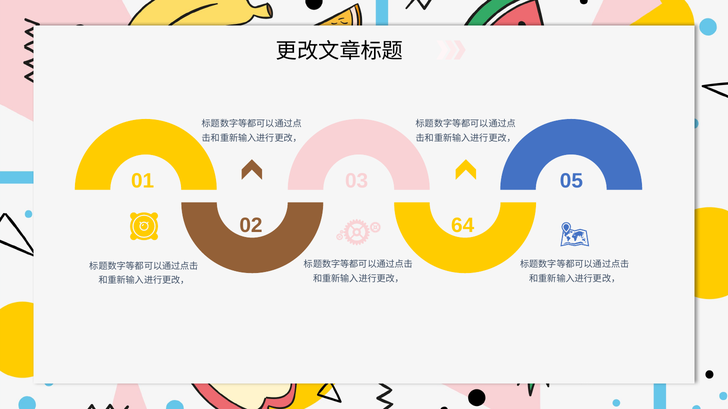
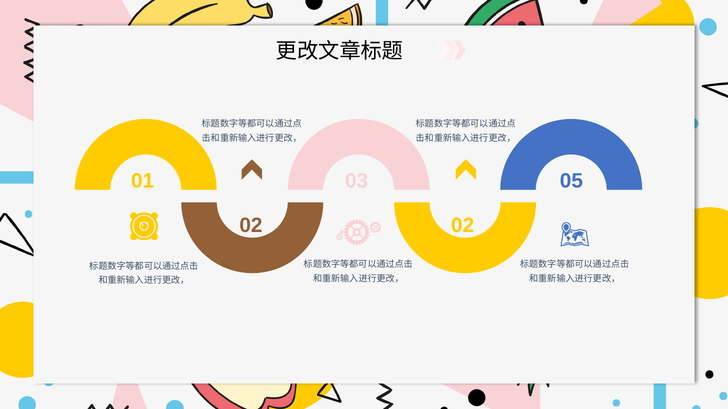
02 64: 64 -> 02
